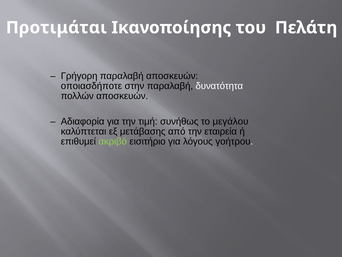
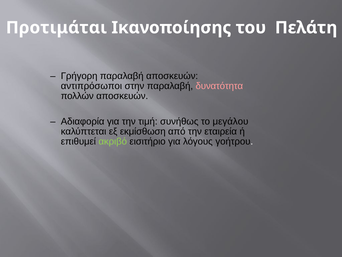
οποιασδήποτε: οποιασδήποτε -> αντιπρόσωποι
δυνατότητα colour: white -> pink
μετάβασης: μετάβασης -> εκμίσθωση
